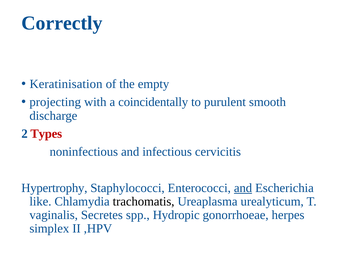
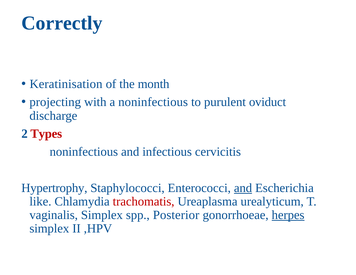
empty: empty -> month
a coincidentally: coincidentally -> noninfectious
smooth: smooth -> oviduct
trachomatis colour: black -> red
vaginalis Secretes: Secretes -> Simplex
Hydropic: Hydropic -> Posterior
herpes underline: none -> present
